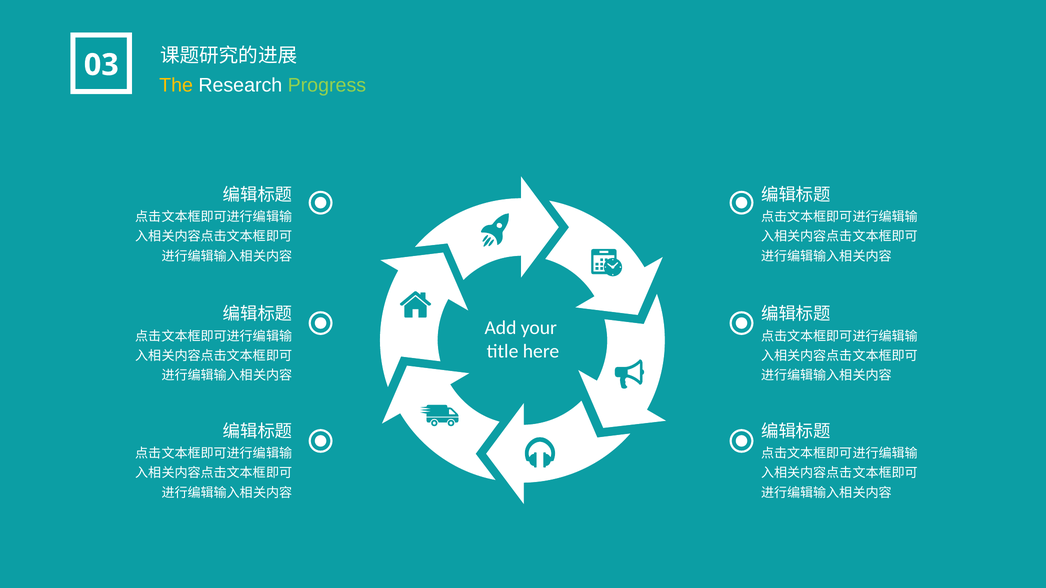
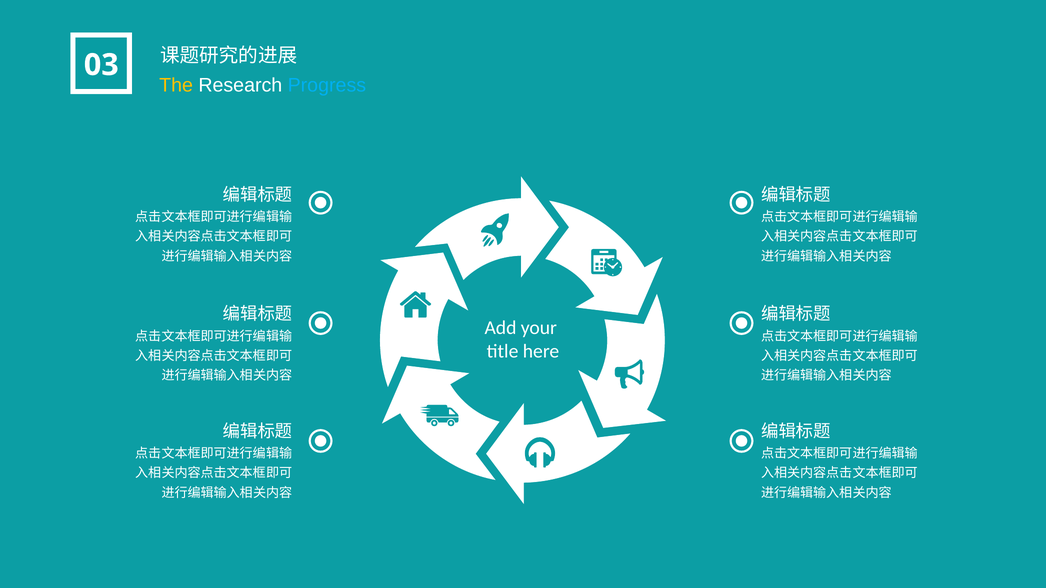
Progress colour: light green -> light blue
